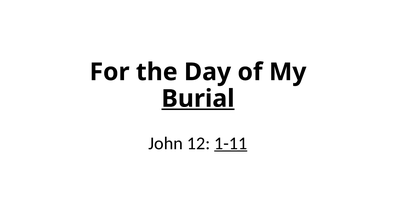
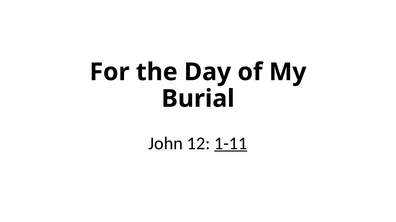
Burial underline: present -> none
